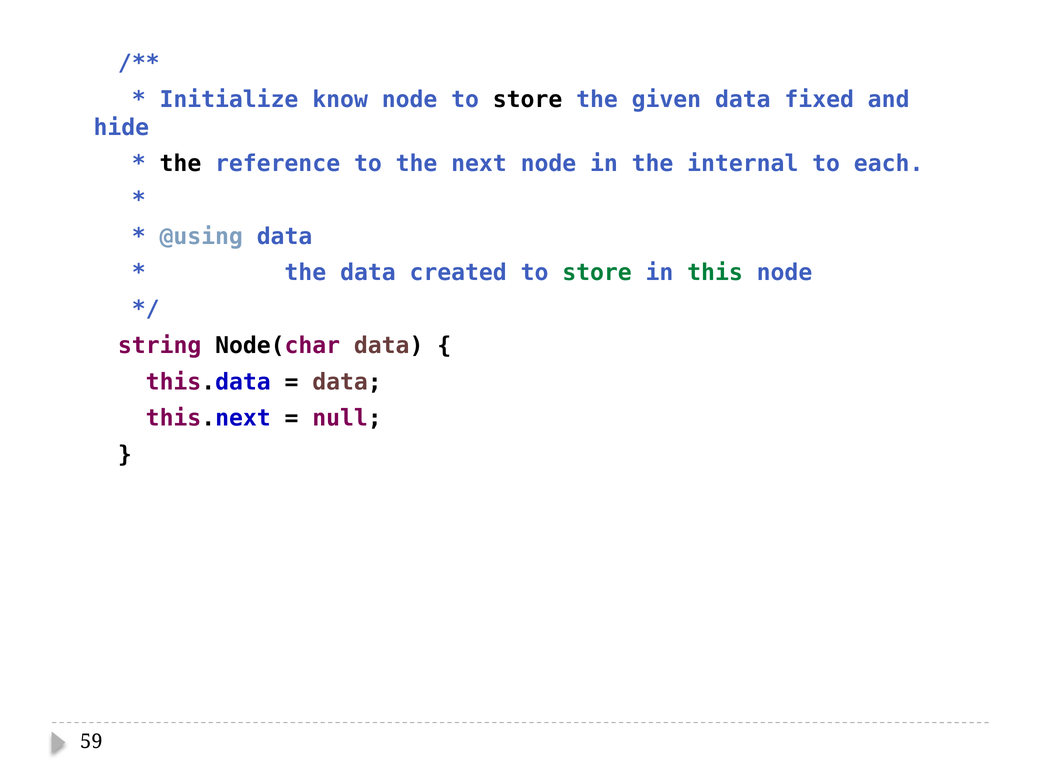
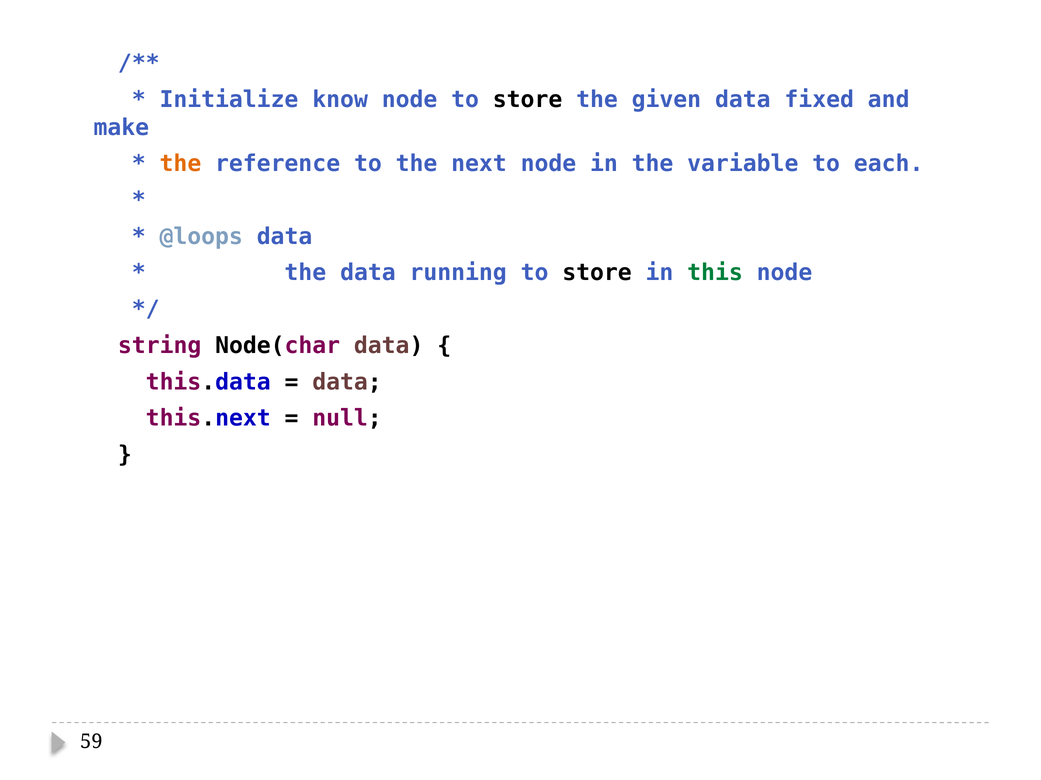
hide: hide -> make
the at (180, 164) colour: black -> orange
internal: internal -> variable
@using: @using -> @loops
created: created -> running
store at (597, 273) colour: green -> black
